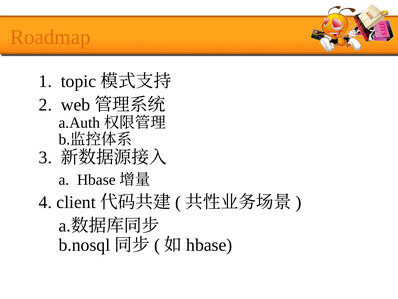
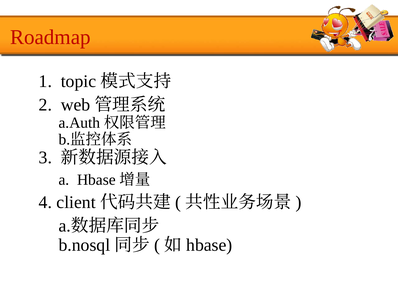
Roadmap colour: orange -> red
